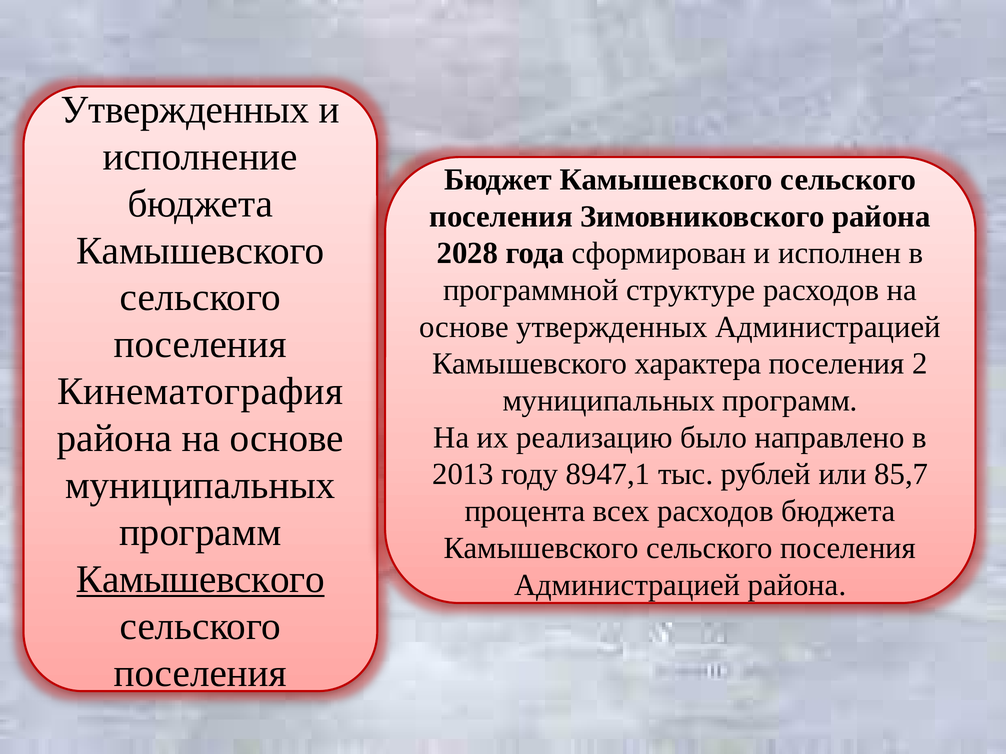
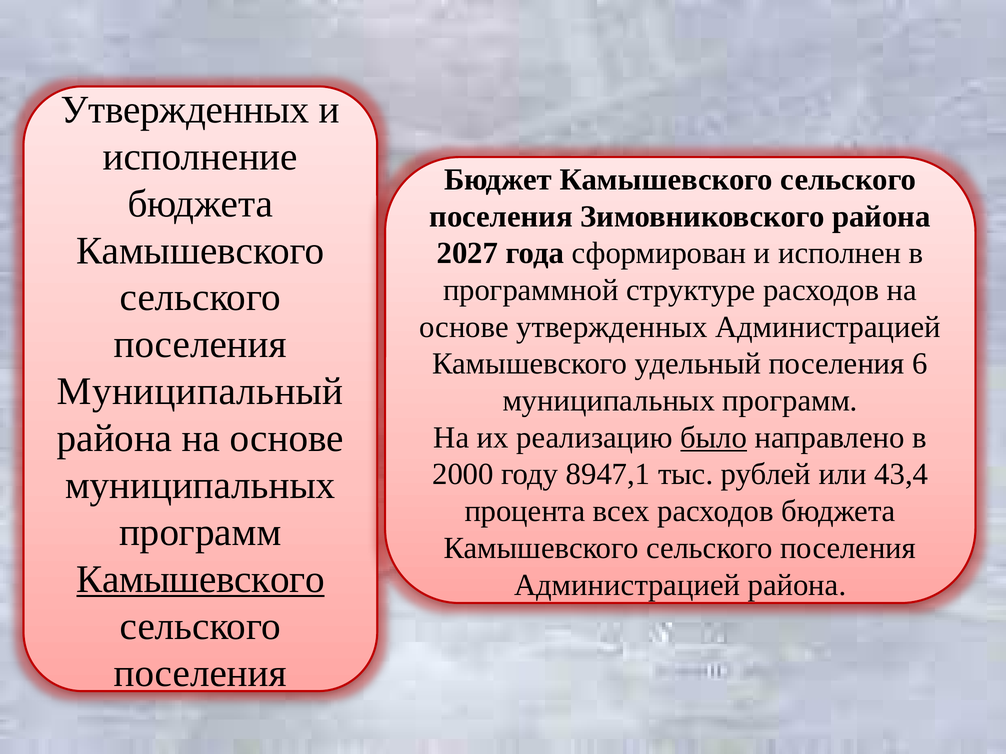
2028: 2028 -> 2027
характера: характера -> удельный
2: 2 -> 6
Кинематография: Кинематография -> Муниципальный
было underline: none -> present
2013: 2013 -> 2000
85,7: 85,7 -> 43,4
